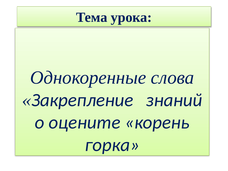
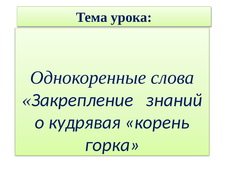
оцените: оцените -> кудрявая
